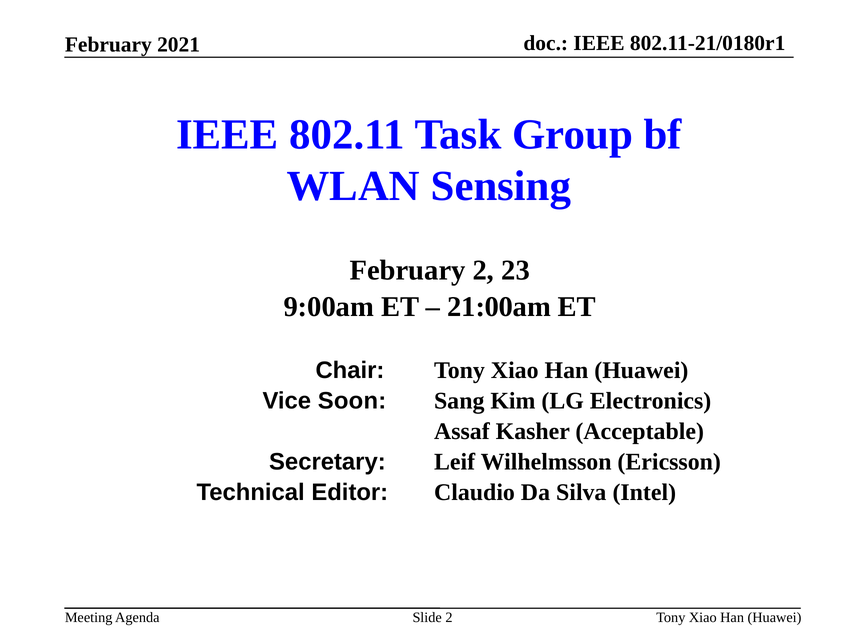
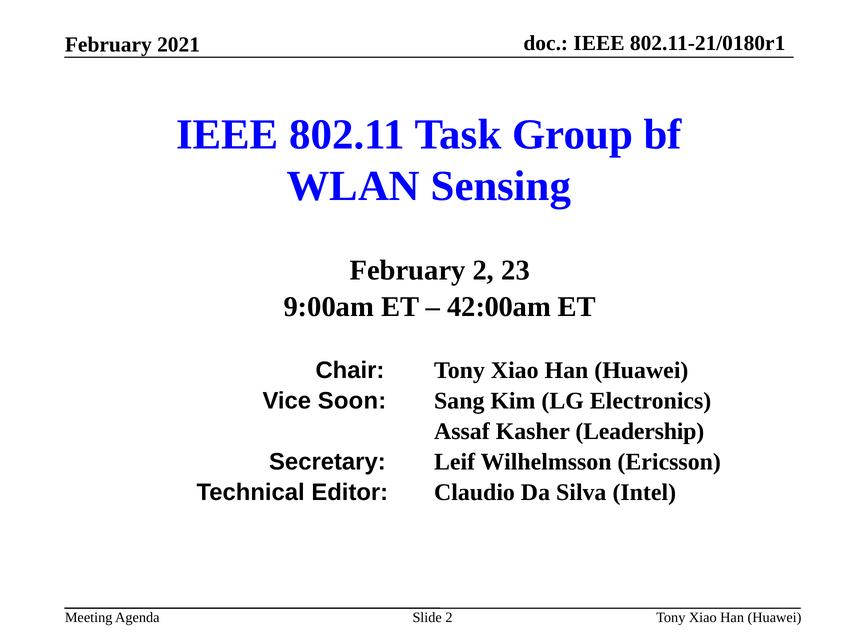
21:00am: 21:00am -> 42:00am
Acceptable: Acceptable -> Leadership
